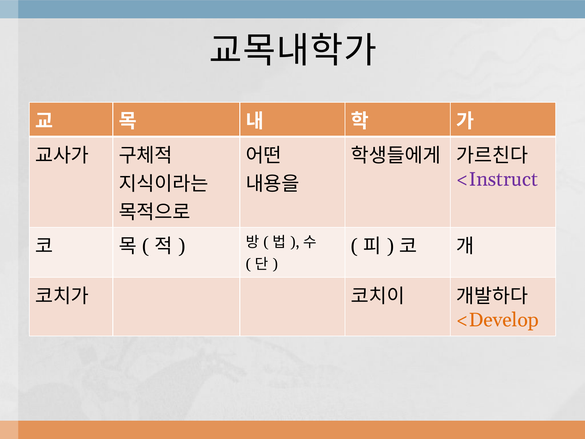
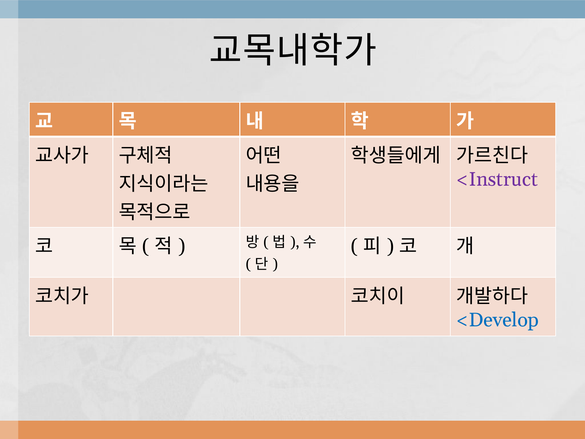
<Develop colour: orange -> blue
